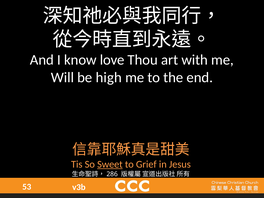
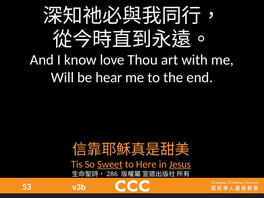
high: high -> hear
Grief: Grief -> Here
Jesus underline: none -> present
